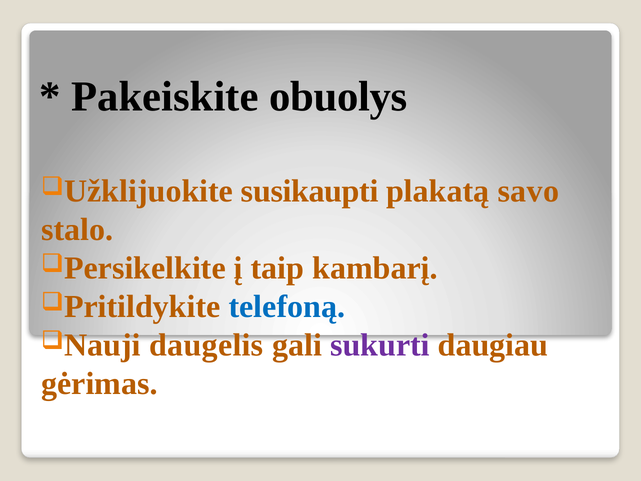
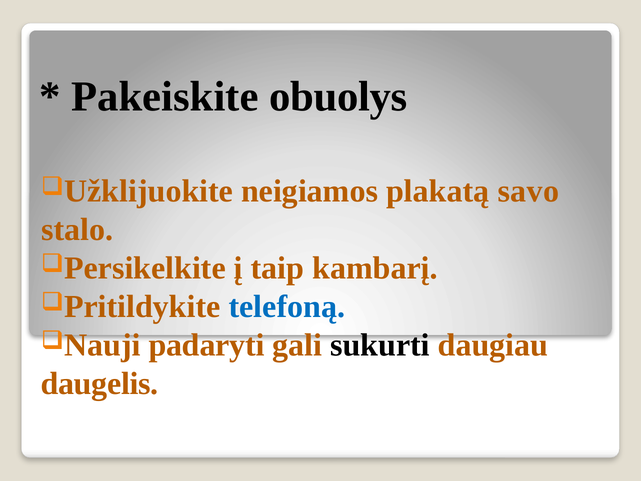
susikaupti: susikaupti -> neigiamos
daugelis: daugelis -> padaryti
sukurti colour: purple -> black
gėrimas: gėrimas -> daugelis
